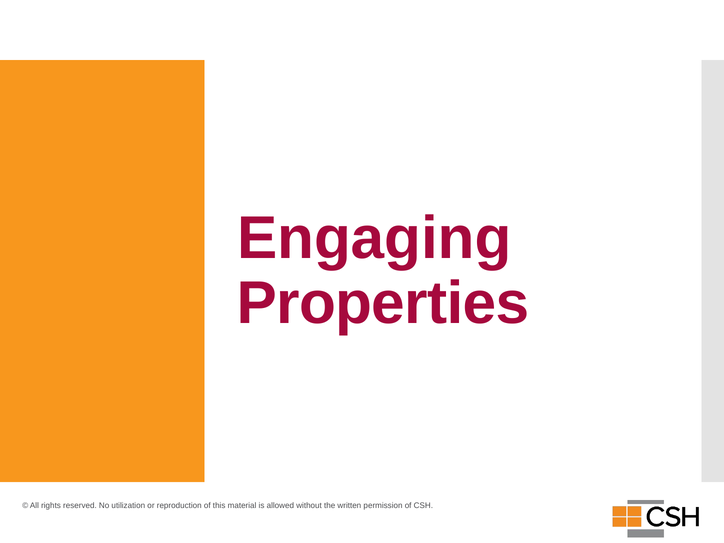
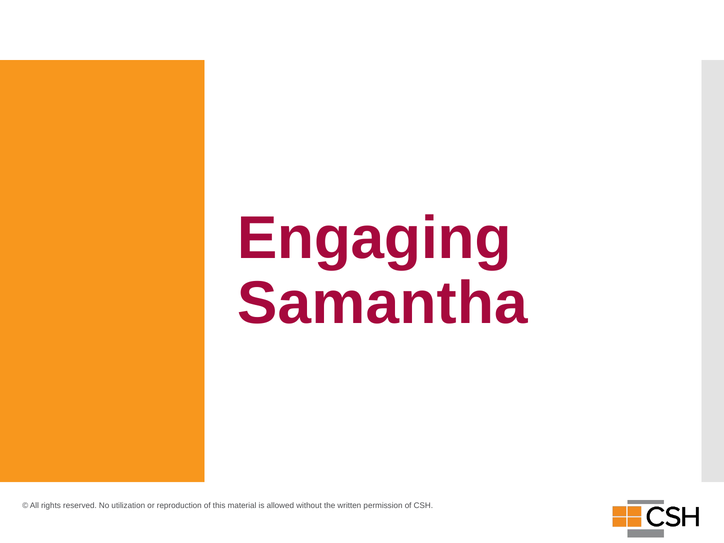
Properties: Properties -> Samantha
